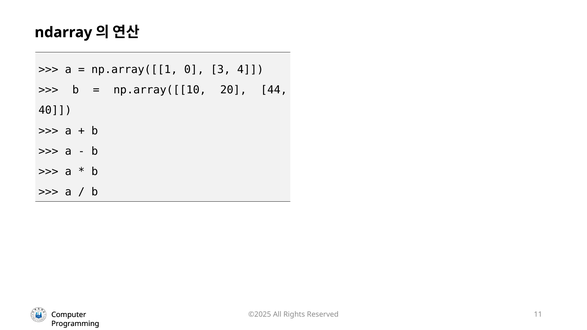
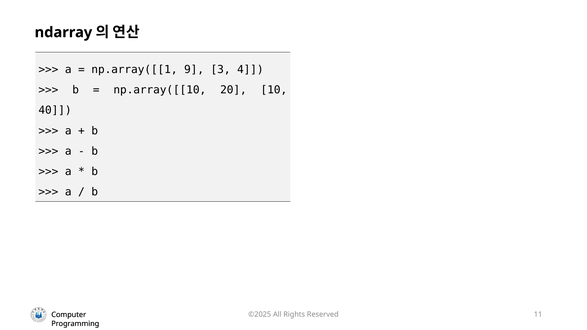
0: 0 -> 9
44: 44 -> 10
